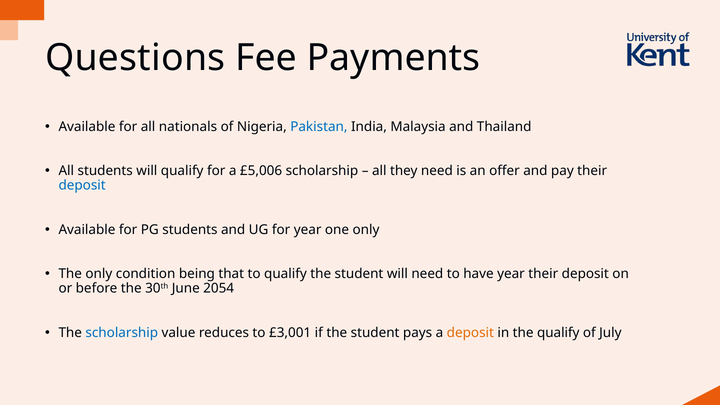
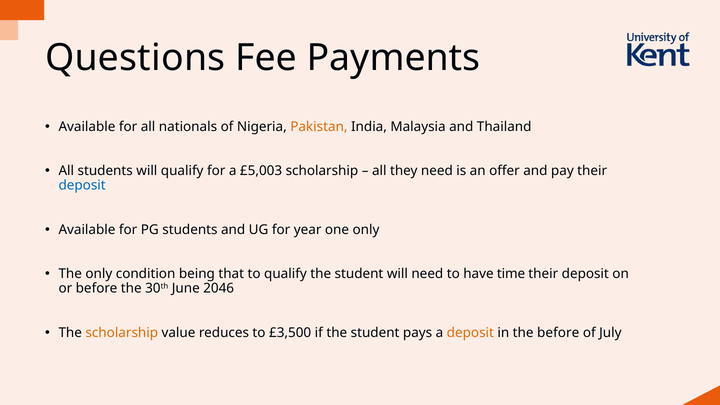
Pakistan colour: blue -> orange
£5,006: £5,006 -> £5,003
have year: year -> time
2054: 2054 -> 2046
scholarship at (122, 333) colour: blue -> orange
£3,001: £3,001 -> £3,500
the qualify: qualify -> before
